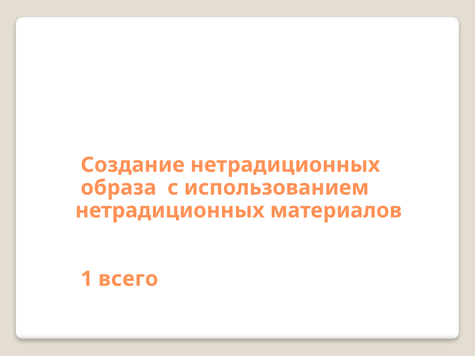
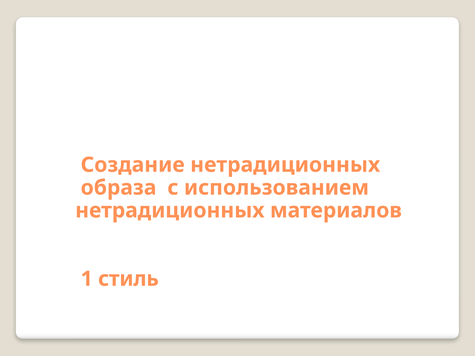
всего: всего -> стиль
